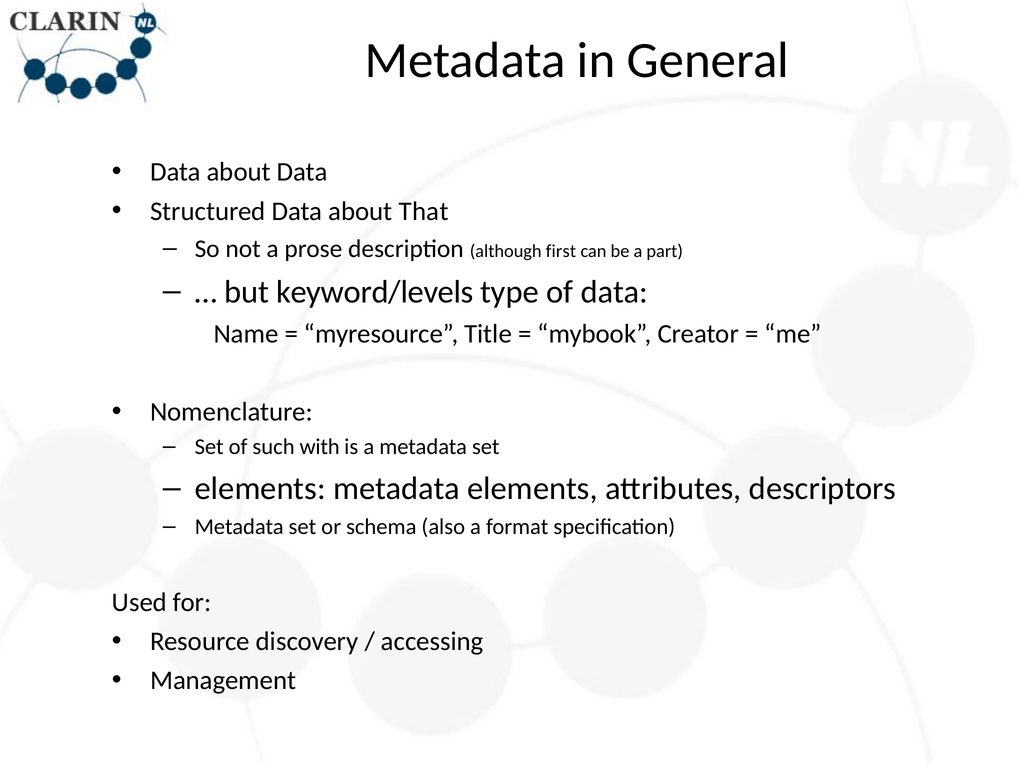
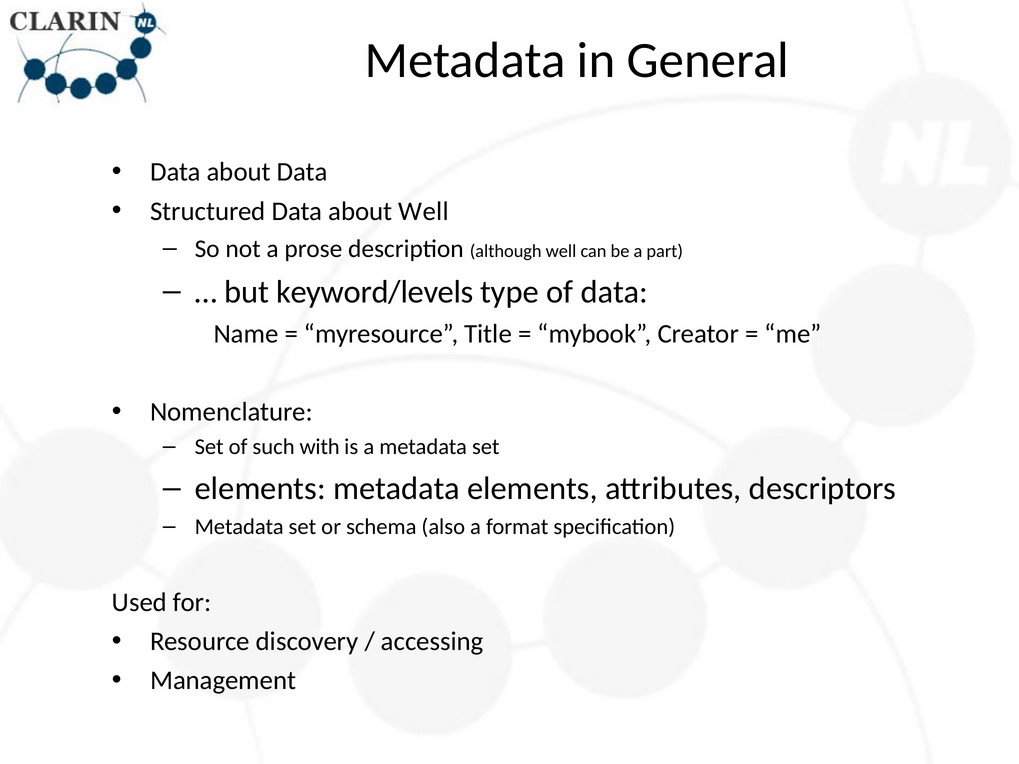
about That: That -> Well
although first: first -> well
